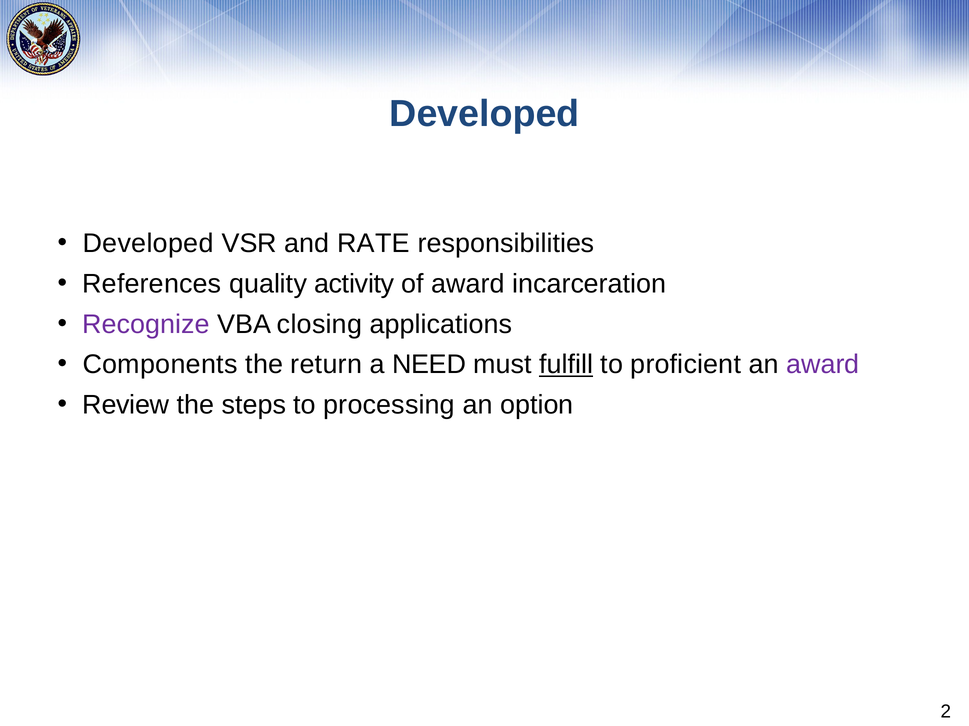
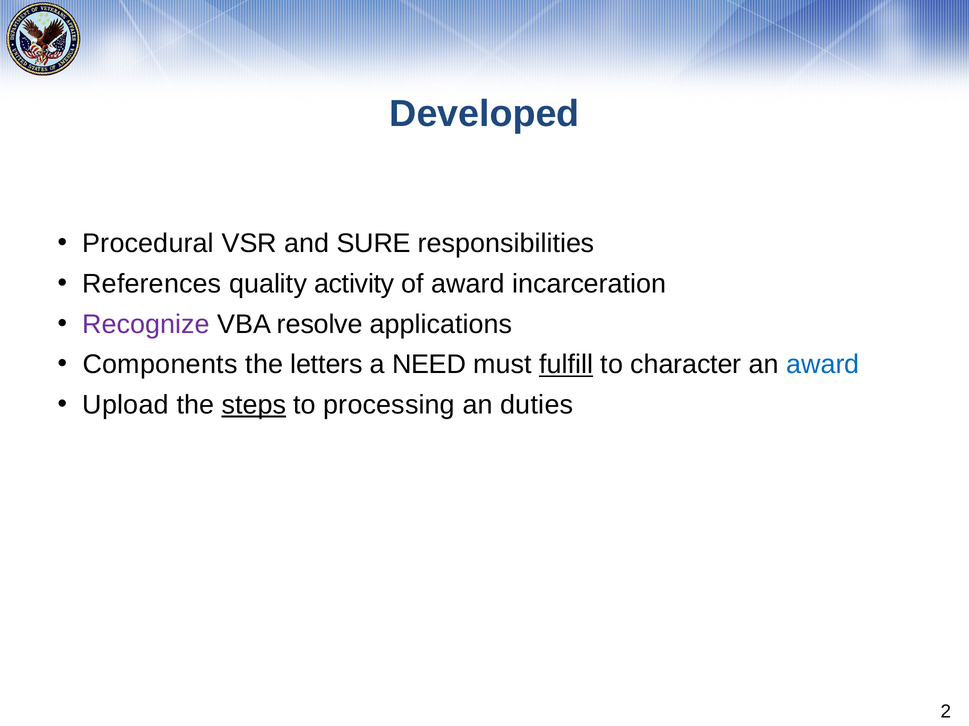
Developed at (148, 244): Developed -> Procedural
RATE: RATE -> SURE
closing: closing -> resolve
return: return -> letters
proficient: proficient -> character
award at (823, 365) colour: purple -> blue
Review: Review -> Upload
steps underline: none -> present
option: option -> duties
